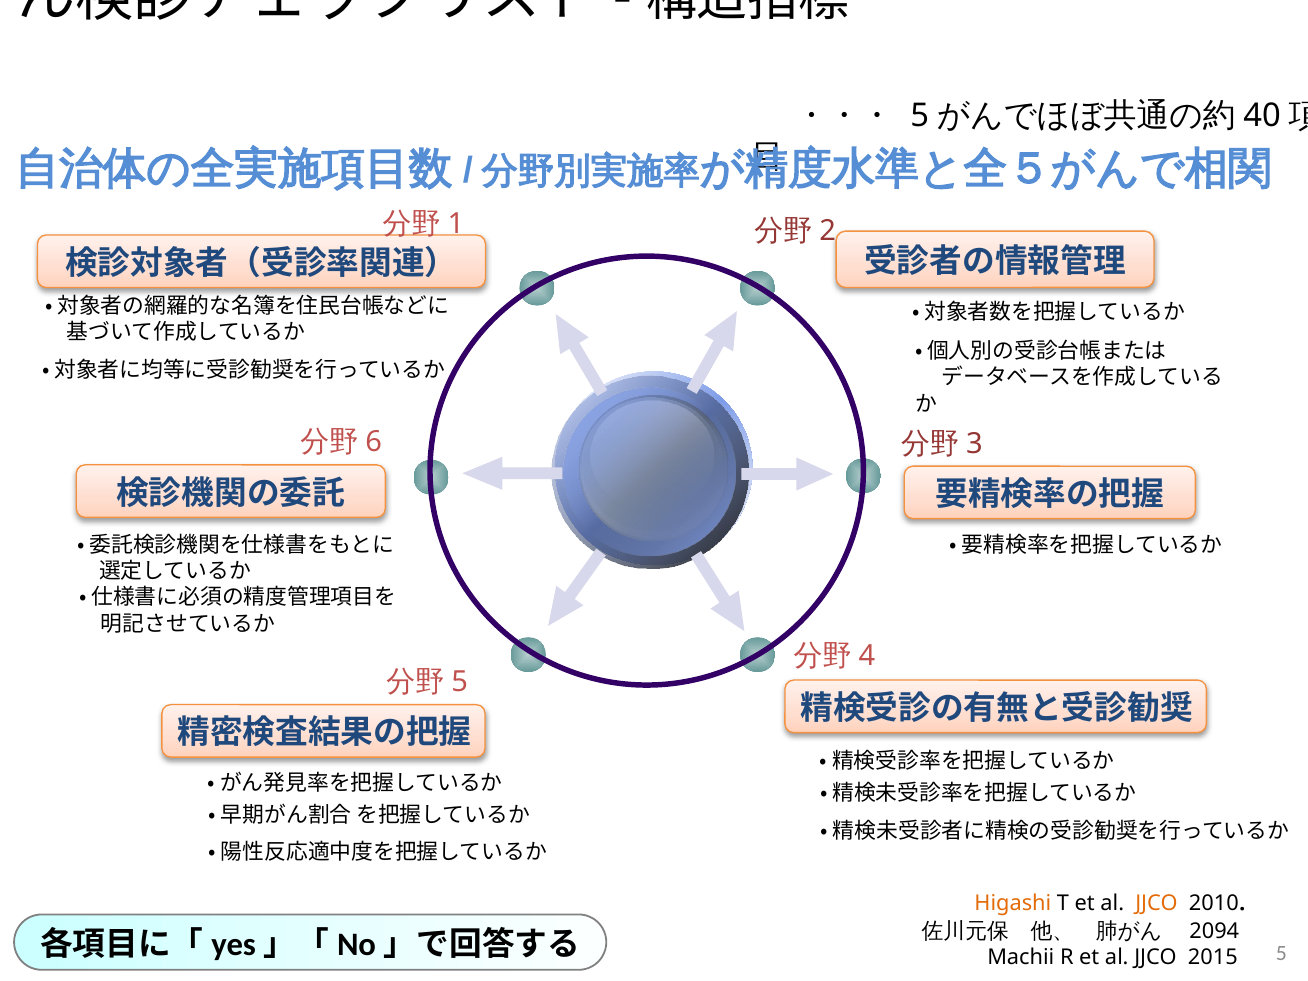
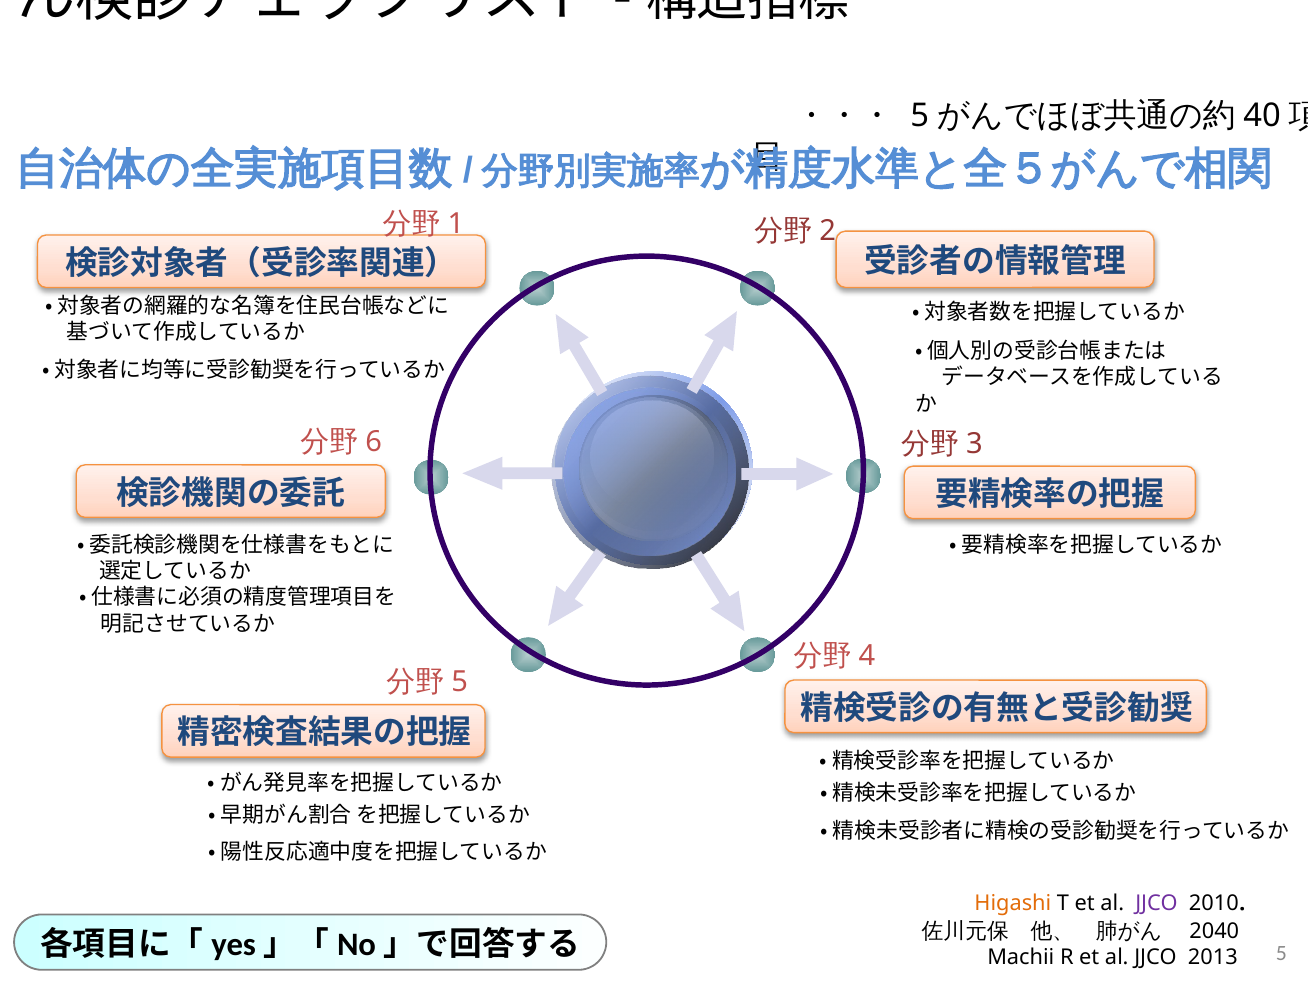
JJCO at (1157, 903) colour: orange -> purple
2094: 2094 -> 2040
2015: 2015 -> 2013
